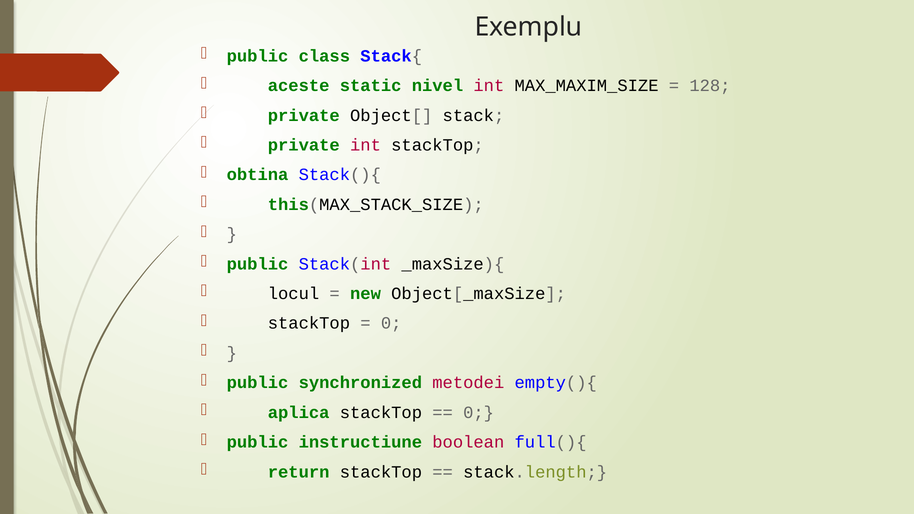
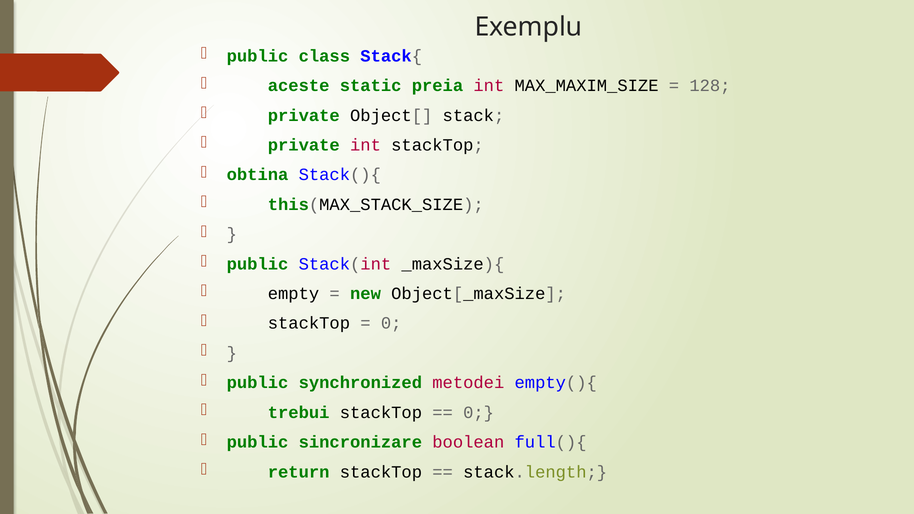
nivel: nivel -> preia
locul: locul -> empty
aplica: aplica -> trebui
instructiune: instructiune -> sincronizare
